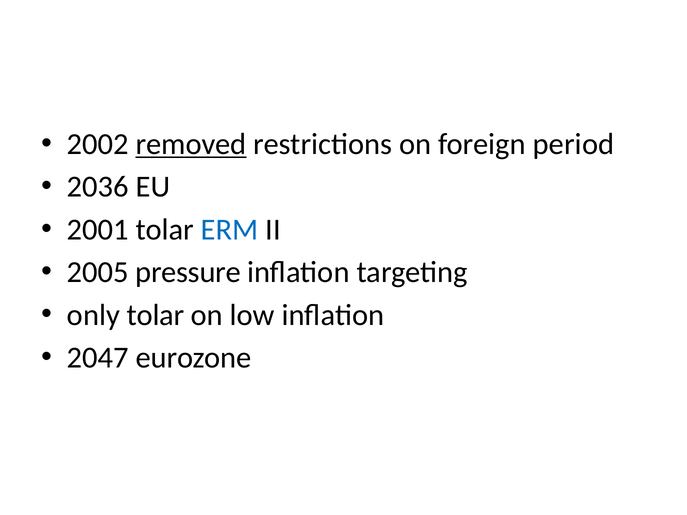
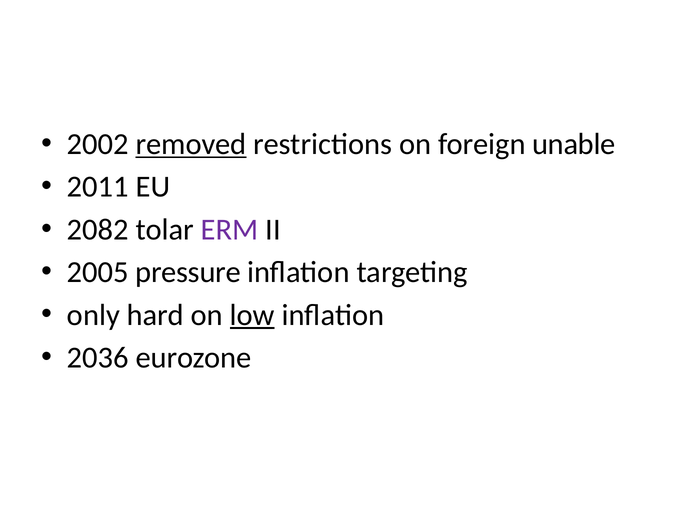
period: period -> unable
2036: 2036 -> 2011
2001: 2001 -> 2082
ERM colour: blue -> purple
only tolar: tolar -> hard
low underline: none -> present
2047: 2047 -> 2036
